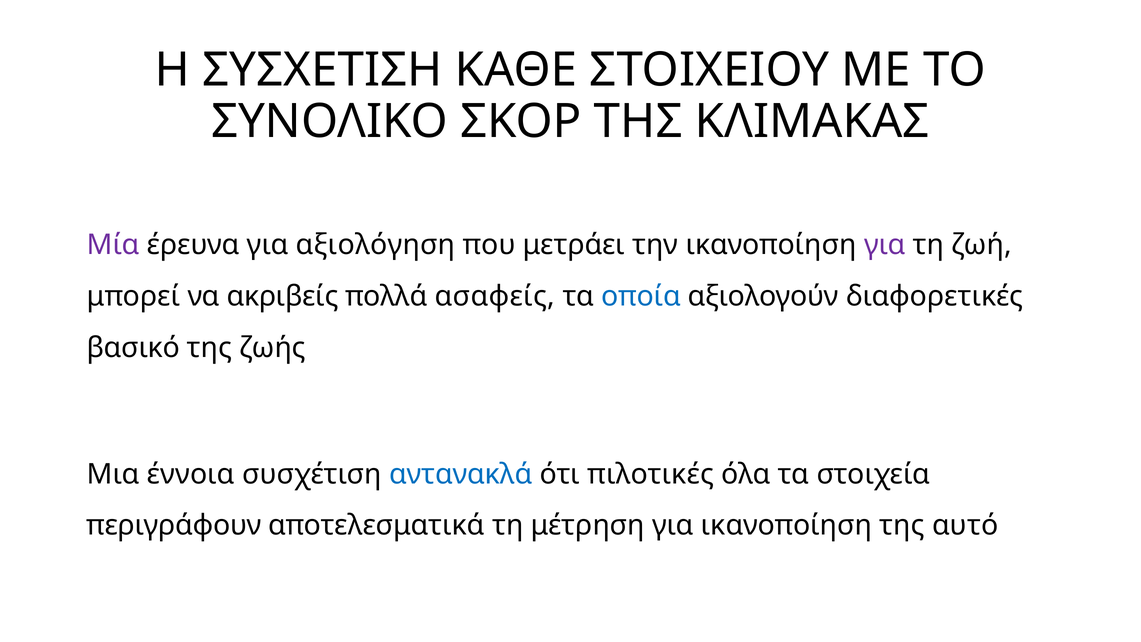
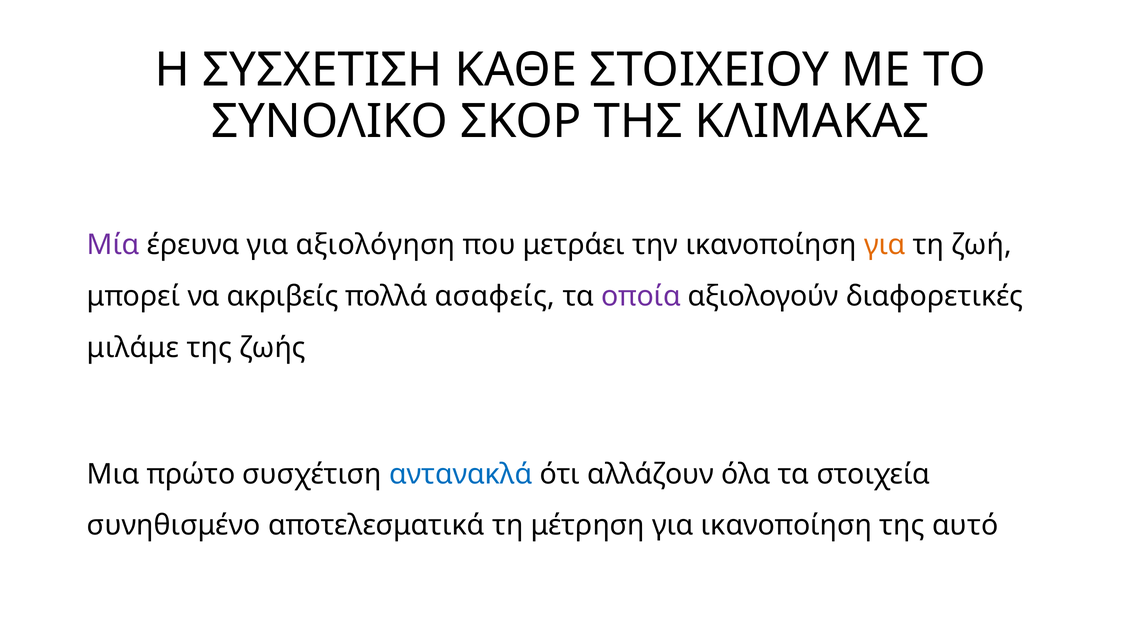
για at (885, 245) colour: purple -> orange
οποία colour: blue -> purple
βασικό: βασικό -> μιλάμε
έννοια: έννοια -> πρώτο
πιλοτικές: πιλοτικές -> αλλάζουν
περιγράφουν: περιγράφουν -> συνηθισμένο
